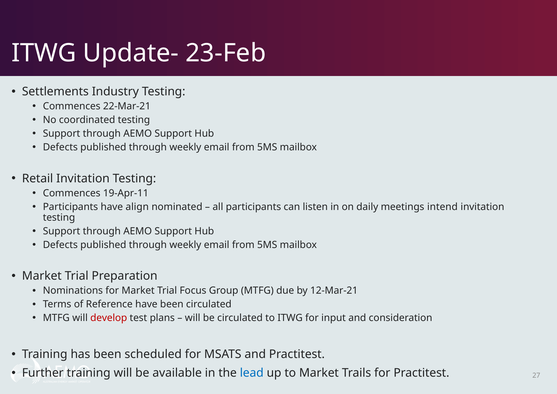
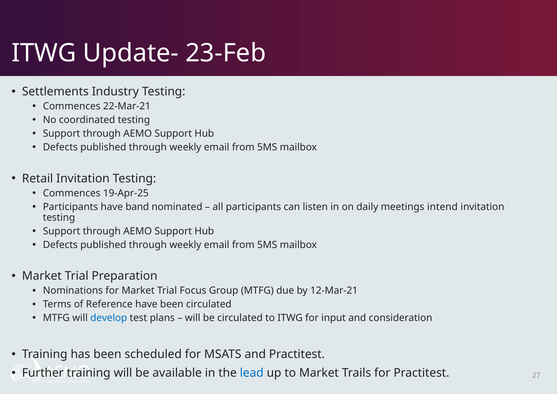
19-Apr-11: 19-Apr-11 -> 19-Apr-25
align: align -> band
develop colour: red -> blue
